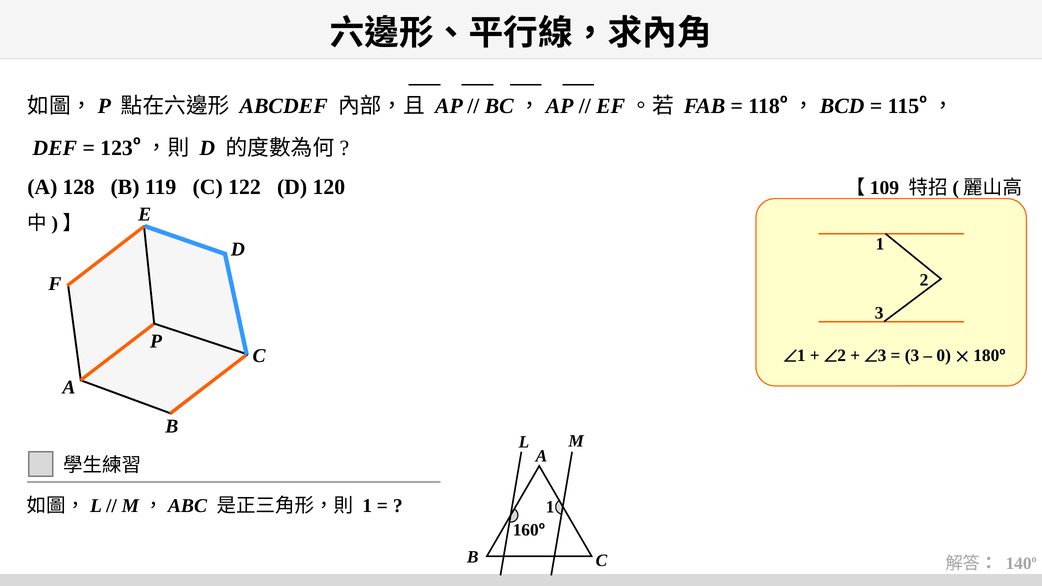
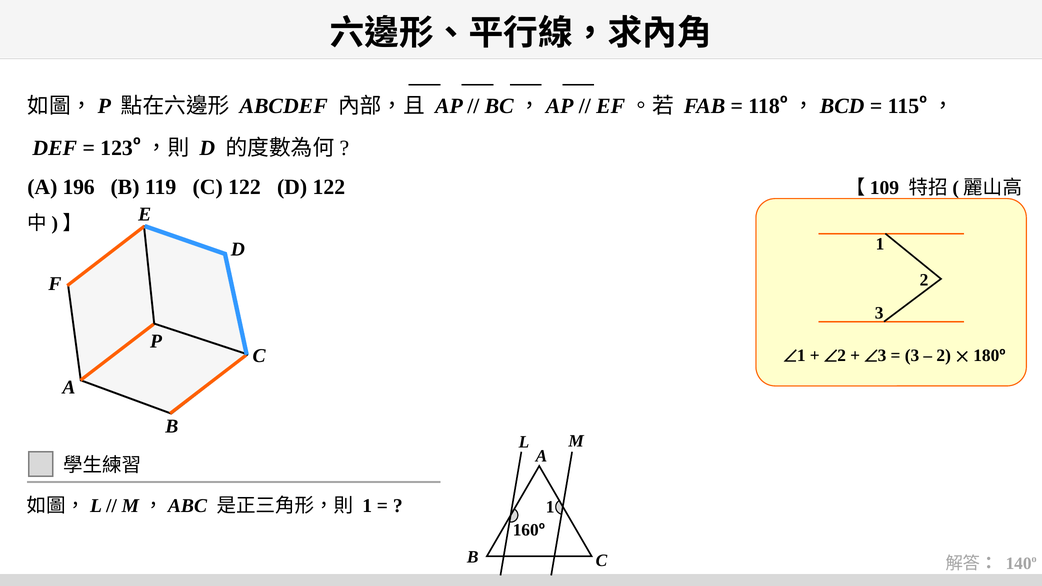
128: 128 -> 196
D 120: 120 -> 122
0 at (944, 356): 0 -> 2
